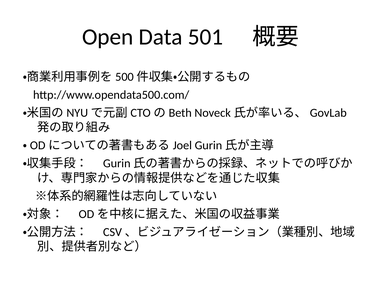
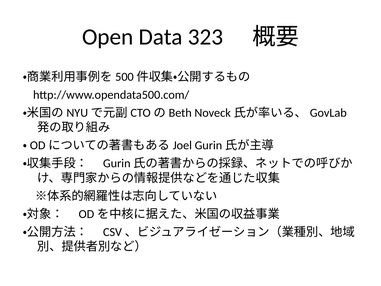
501: 501 -> 323
